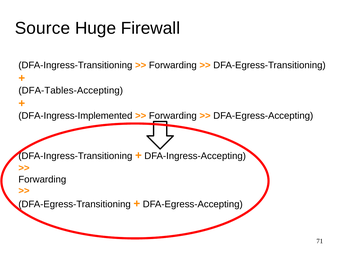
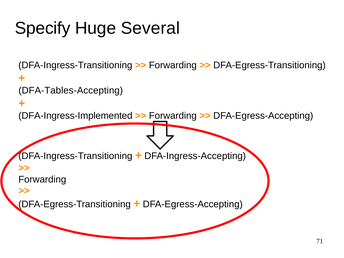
Source: Source -> Specify
Firewall: Firewall -> Several
